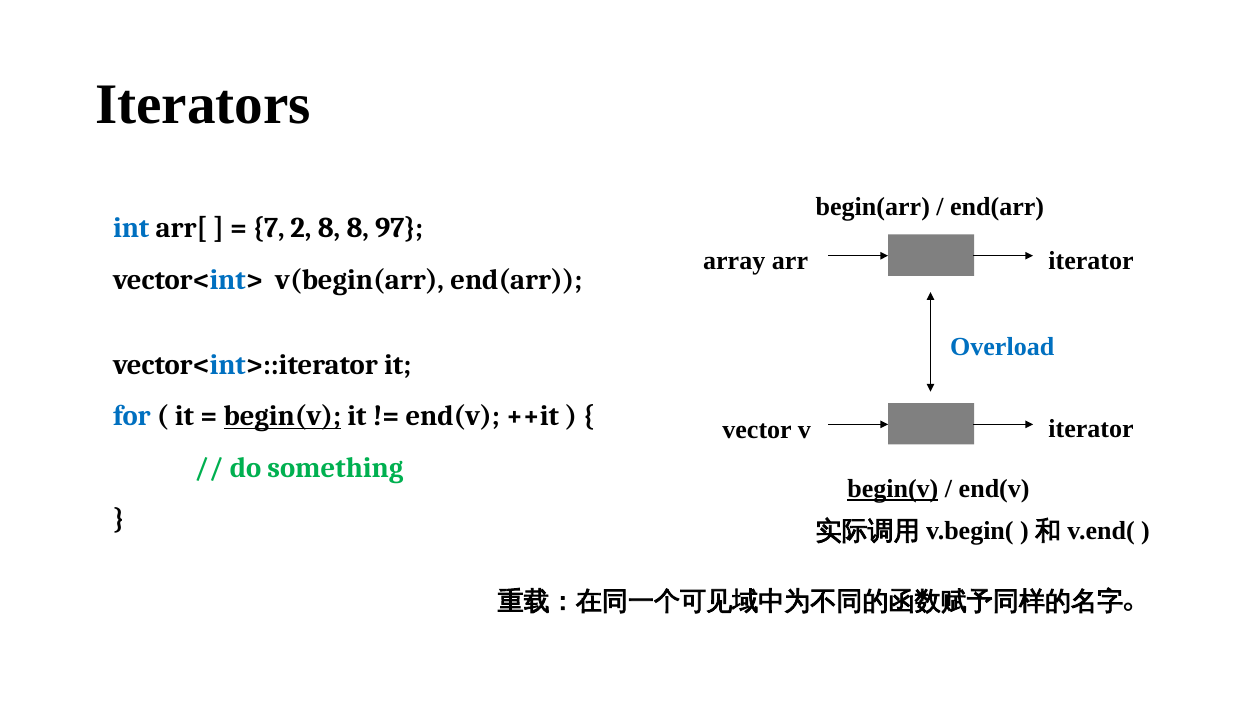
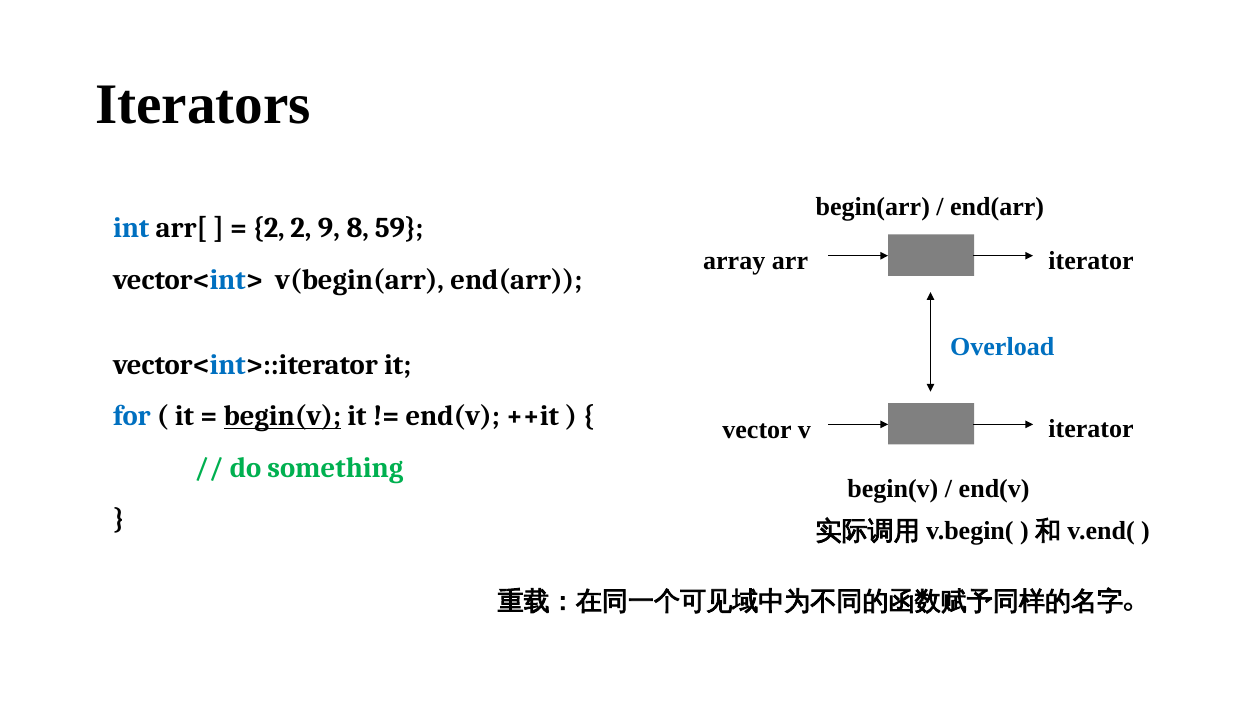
7 at (269, 228): 7 -> 2
2 8: 8 -> 9
97: 97 -> 59
begin(v at (893, 489) underline: present -> none
